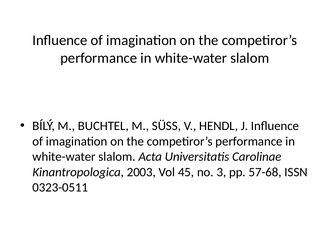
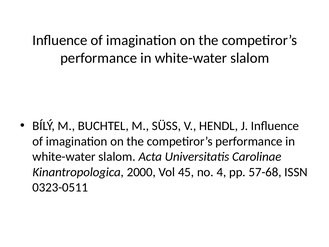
2003: 2003 -> 2000
3: 3 -> 4
